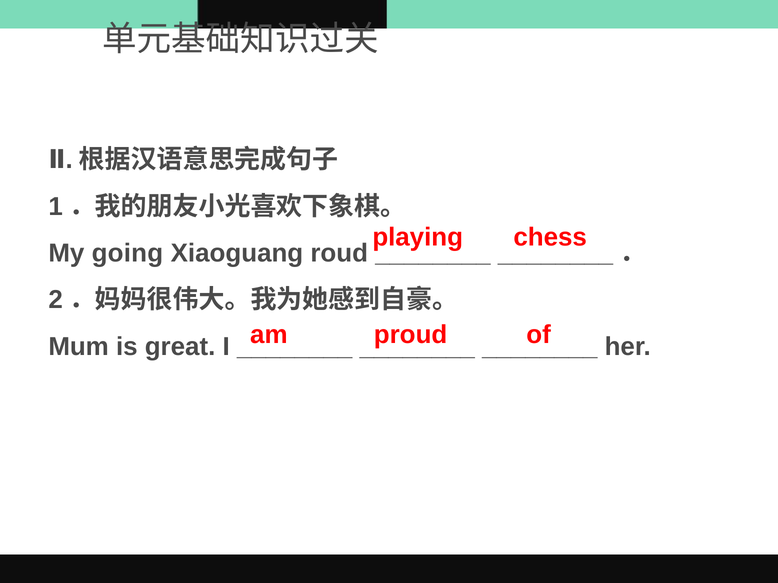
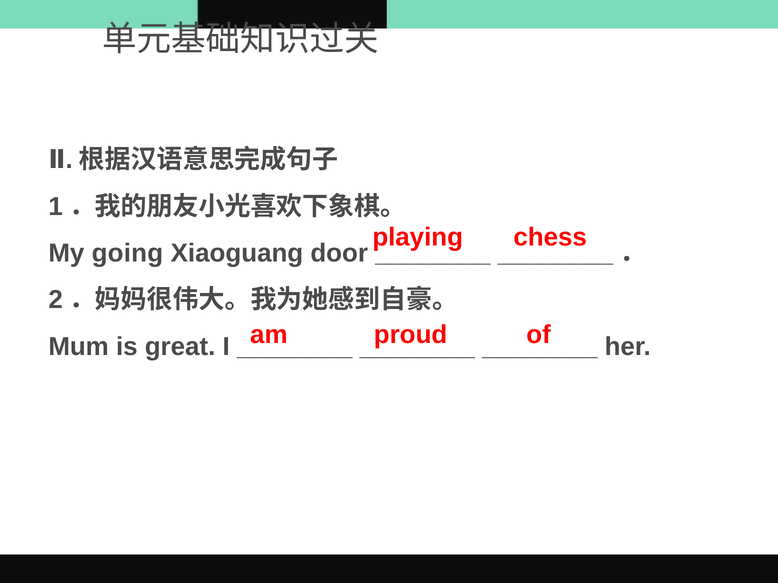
roud: roud -> door
